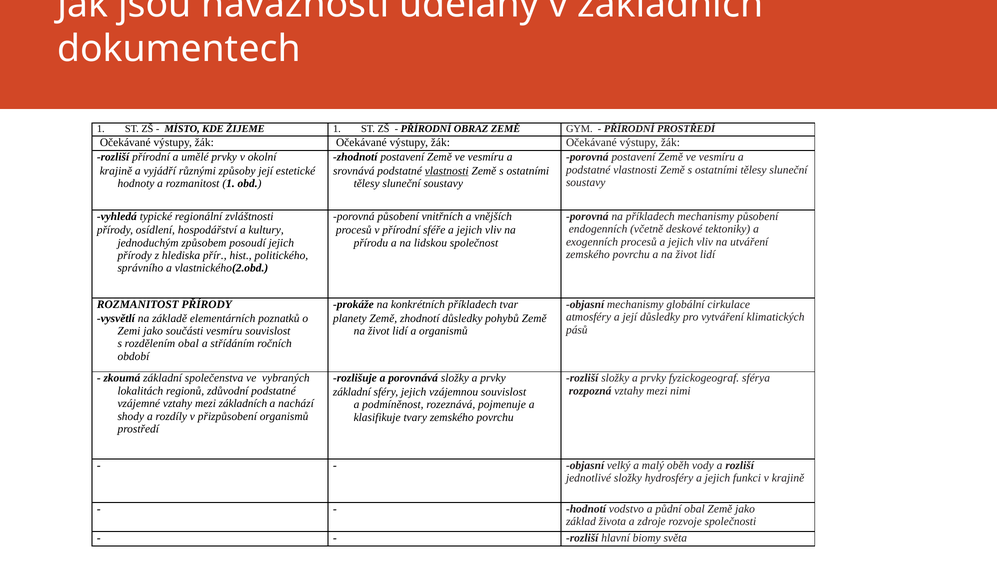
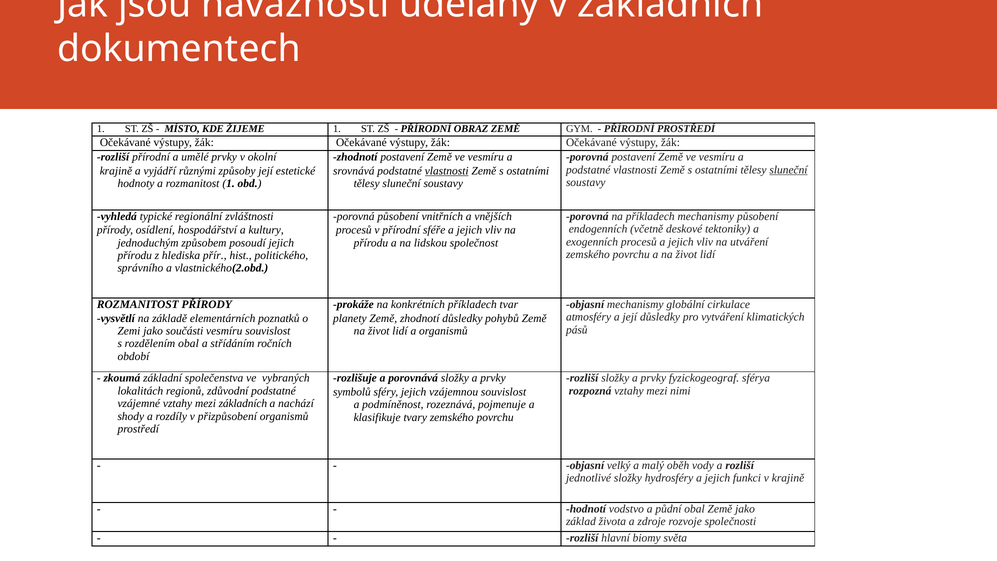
sluneční at (788, 170) underline: none -> present
přírody at (135, 255): přírody -> přírodu
základní at (352, 392): základní -> symbolů
